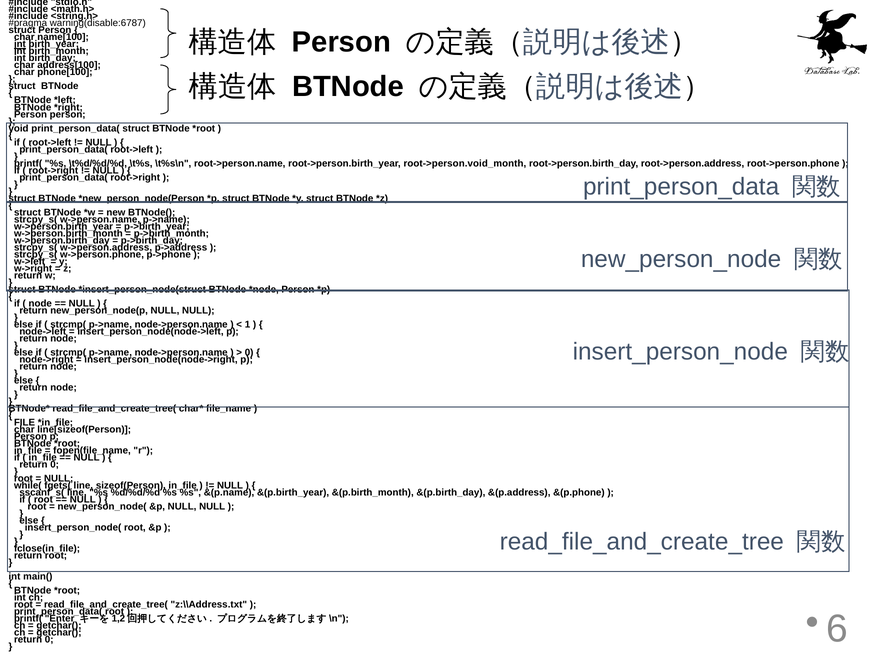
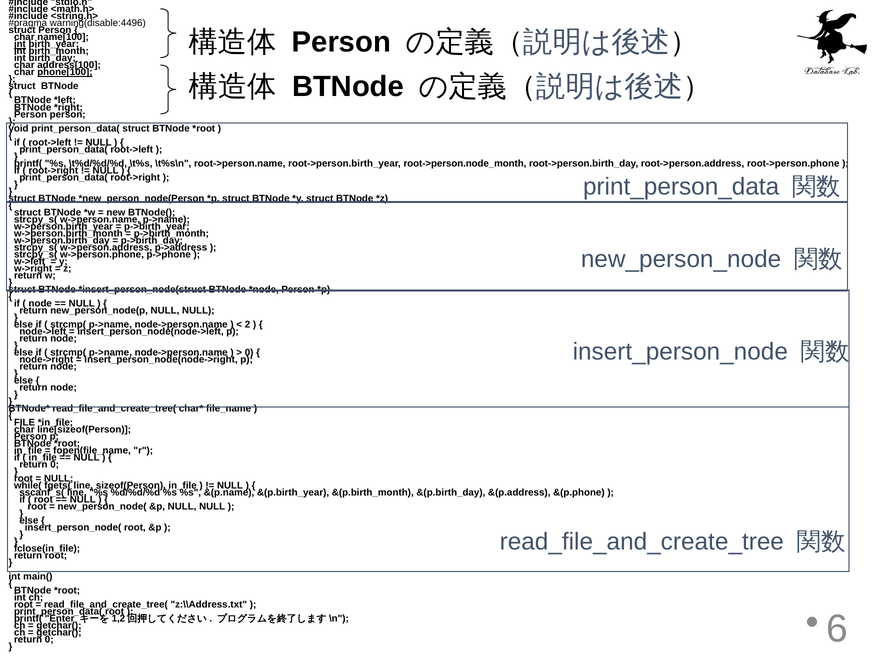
warning(disable:6787: warning(disable:6787 -> warning(disable:4496
phone[100 underline: none -> present
root->person.void_month: root->person.void_month -> root->person.node_month
1: 1 -> 2
